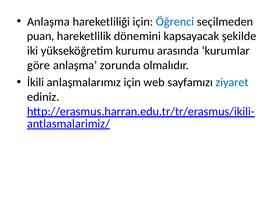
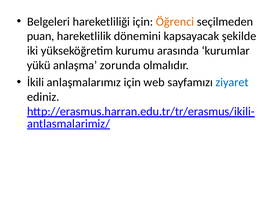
Anlaşma at (48, 22): Anlaşma -> Belgeleri
Öğrenci colour: blue -> orange
göre: göre -> yükü
